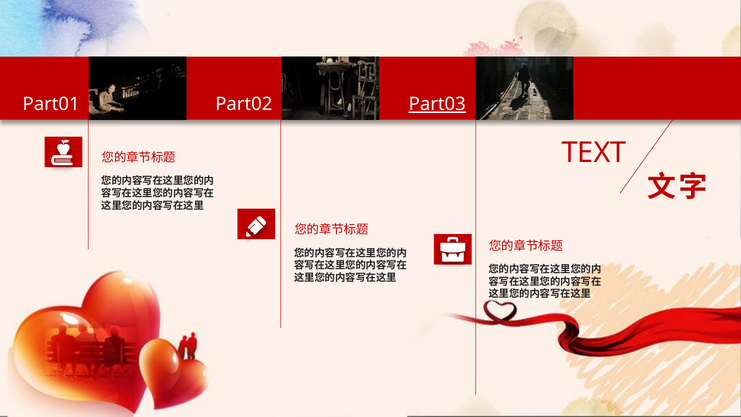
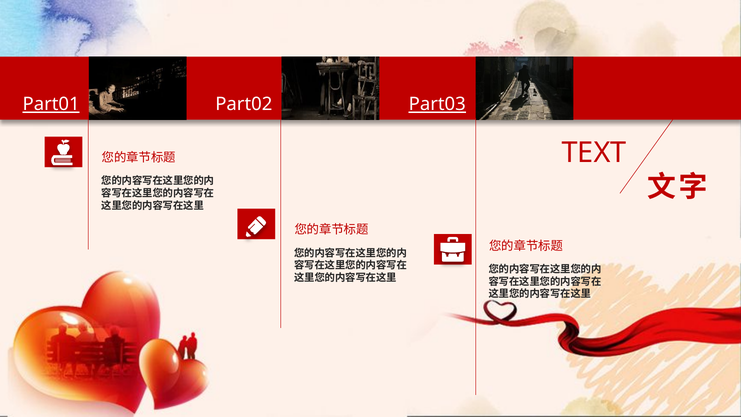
Part01 underline: none -> present
